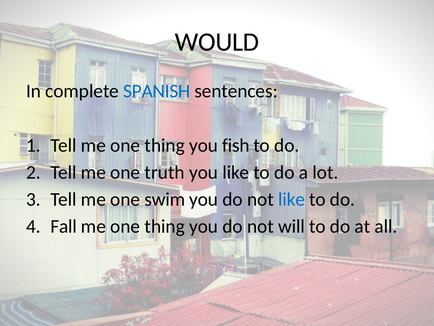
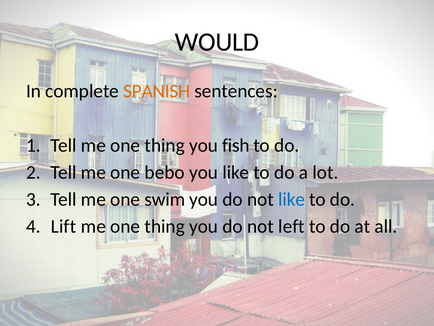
SPANISH colour: blue -> orange
truth: truth -> bebo
Fall: Fall -> Lift
will: will -> left
